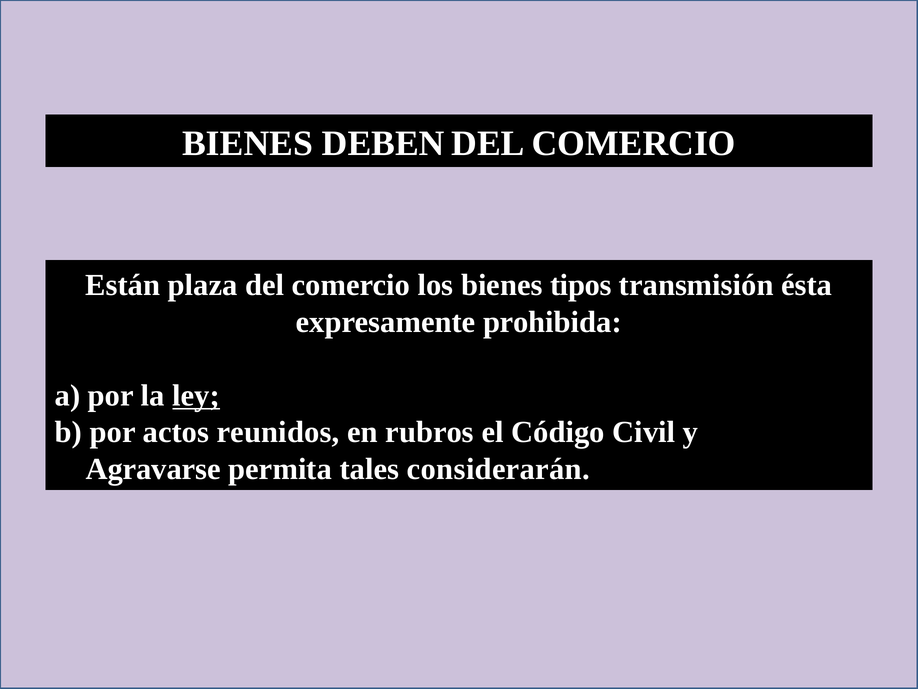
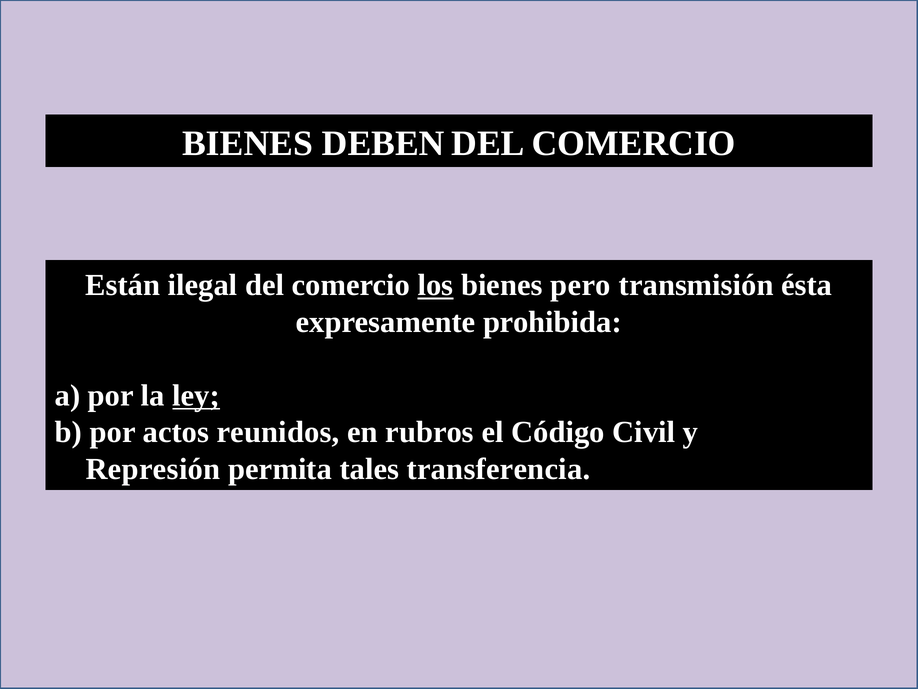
plaza: plaza -> ilegal
los underline: none -> present
tipos: tipos -> pero
Agravarse: Agravarse -> Represión
considerarán: considerarán -> transferencia
